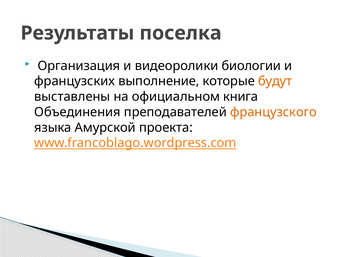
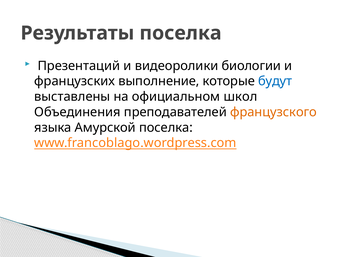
Организация: Организация -> Презентаций
будут colour: orange -> blue
книга: книга -> школ
Амурской проекта: проекта -> поселка
